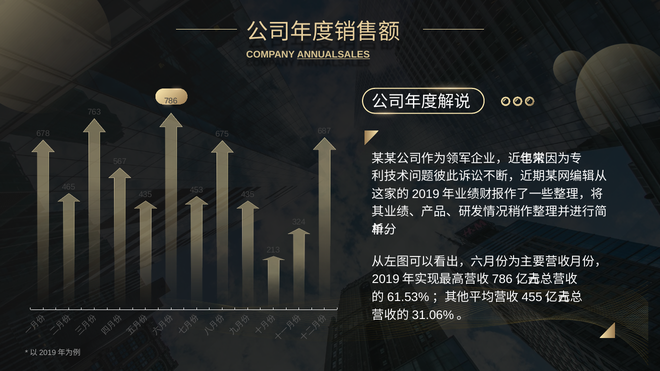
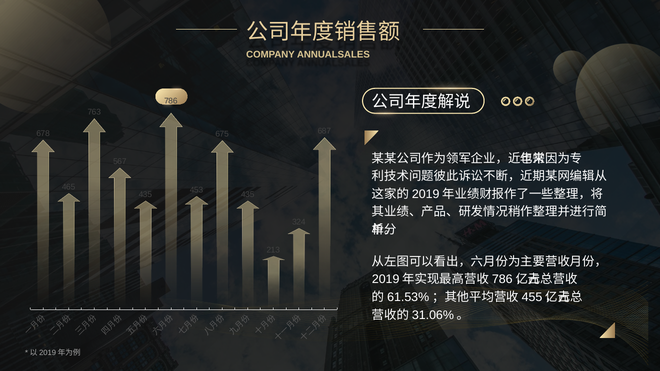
ANNUALSALES underline: present -> none
